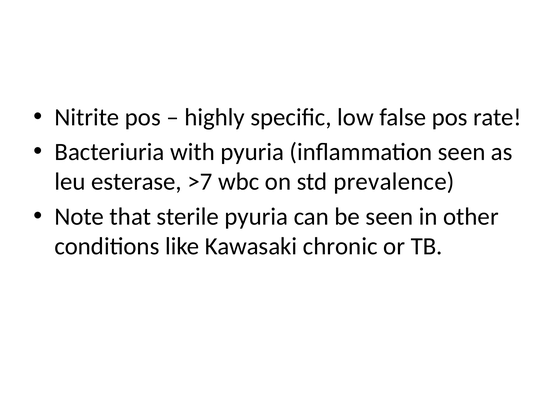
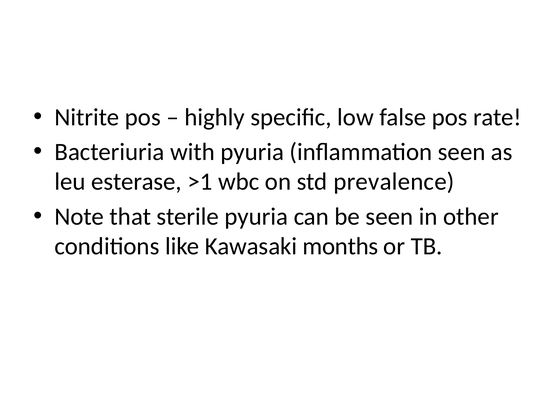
>7: >7 -> >1
chronic: chronic -> months
